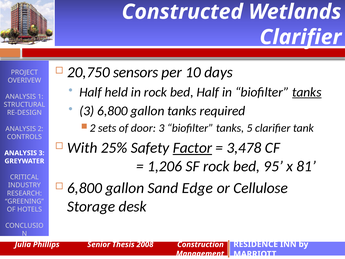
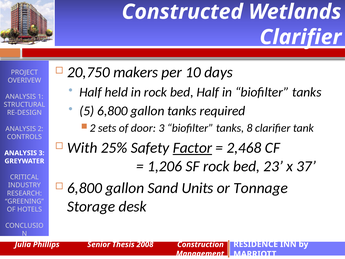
sensors: sensors -> makers
tanks at (307, 92) underline: present -> none
3 at (87, 111): 3 -> 5
5: 5 -> 8
3,478: 3,478 -> 2,468
95: 95 -> 23
81: 81 -> 37
Edge: Edge -> Units
Cellulose: Cellulose -> Tonnage
